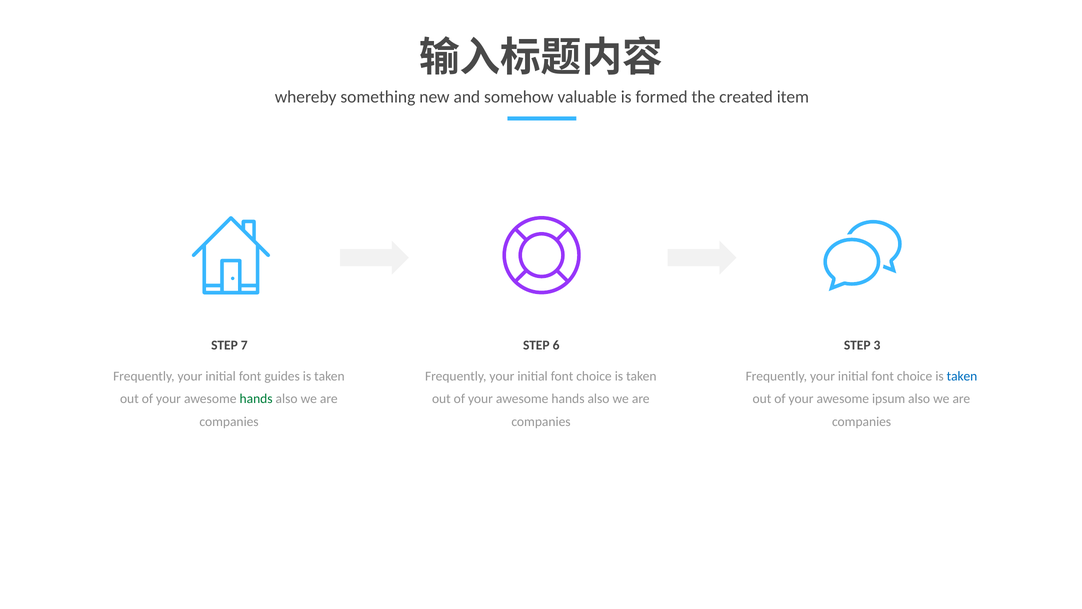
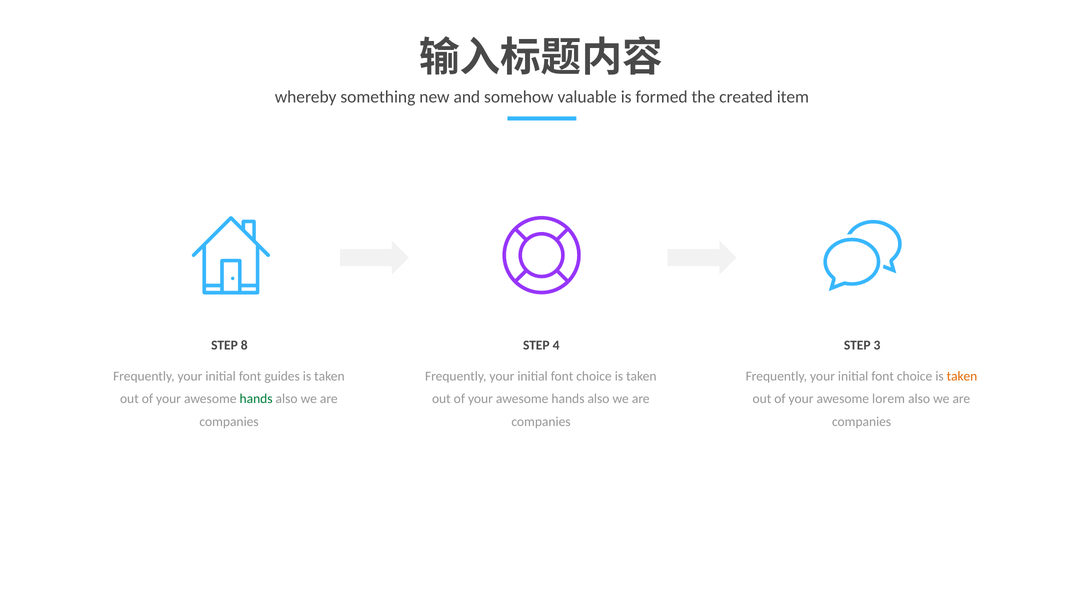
7: 7 -> 8
6: 6 -> 4
taken at (962, 376) colour: blue -> orange
ipsum: ipsum -> lorem
